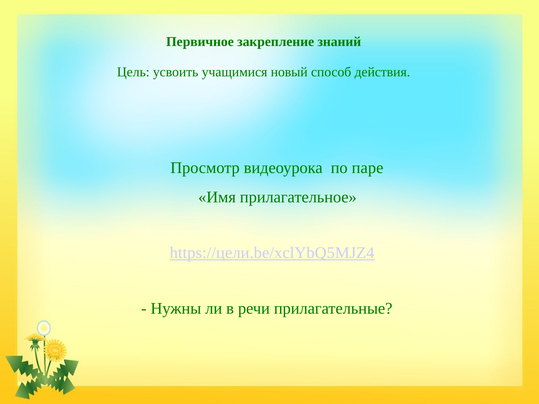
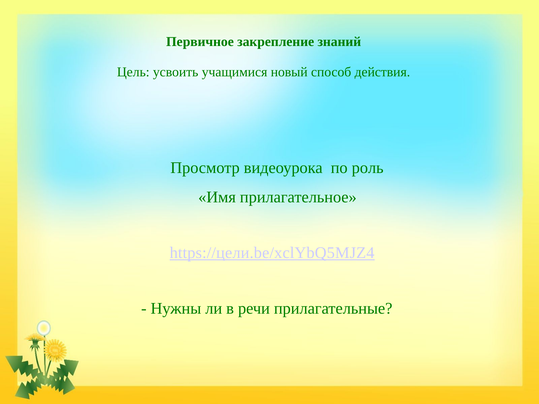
паре: паре -> роль
